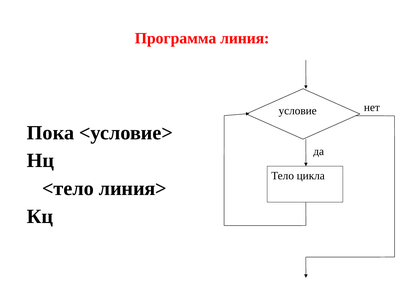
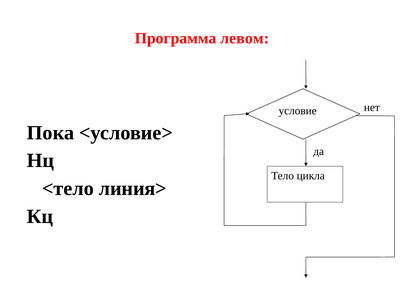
линия: линия -> левом
